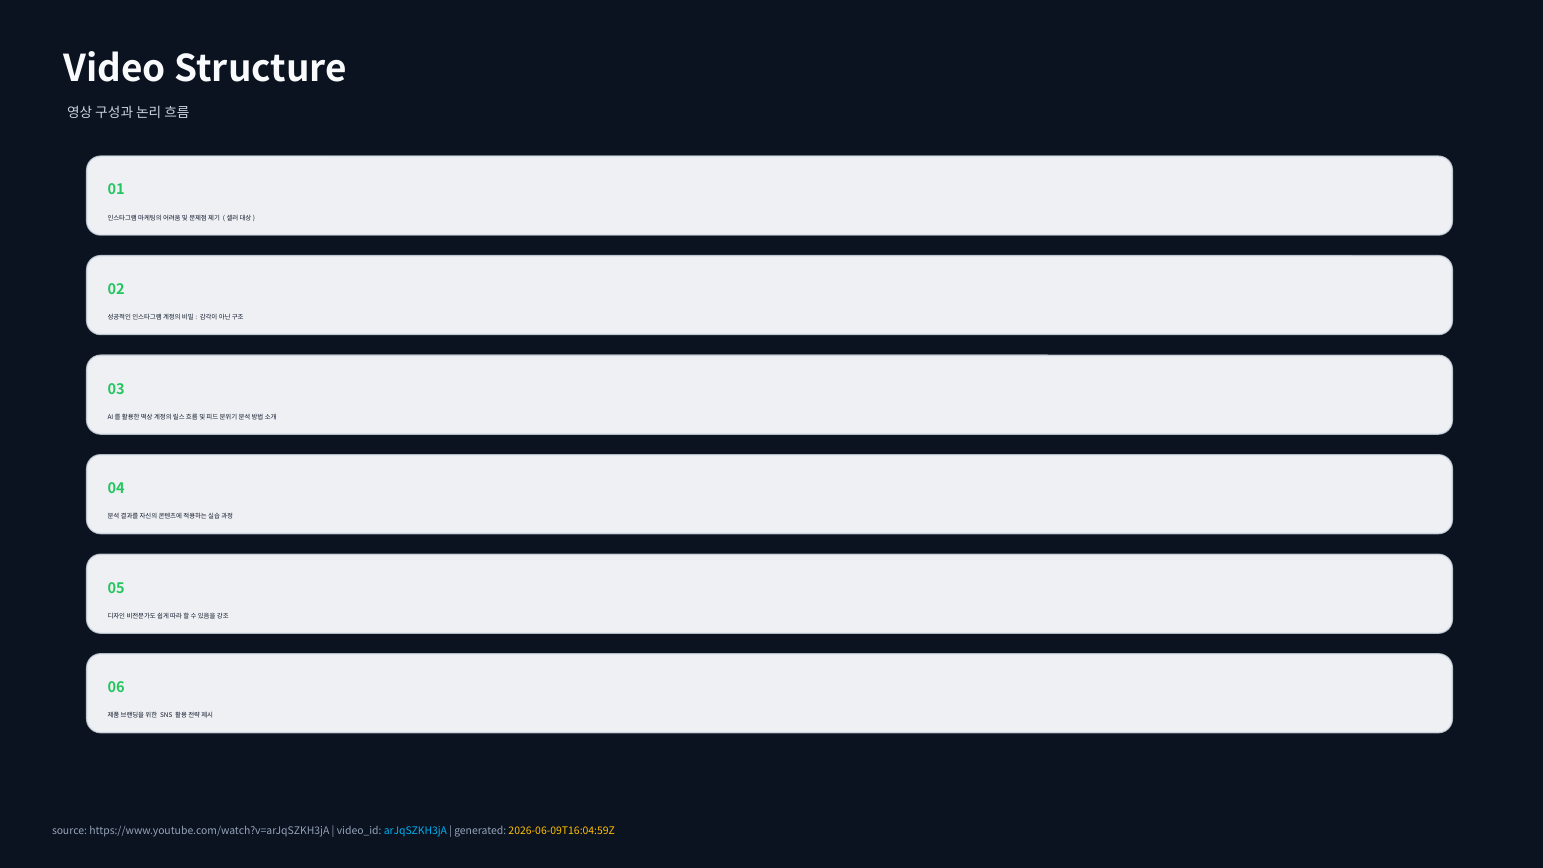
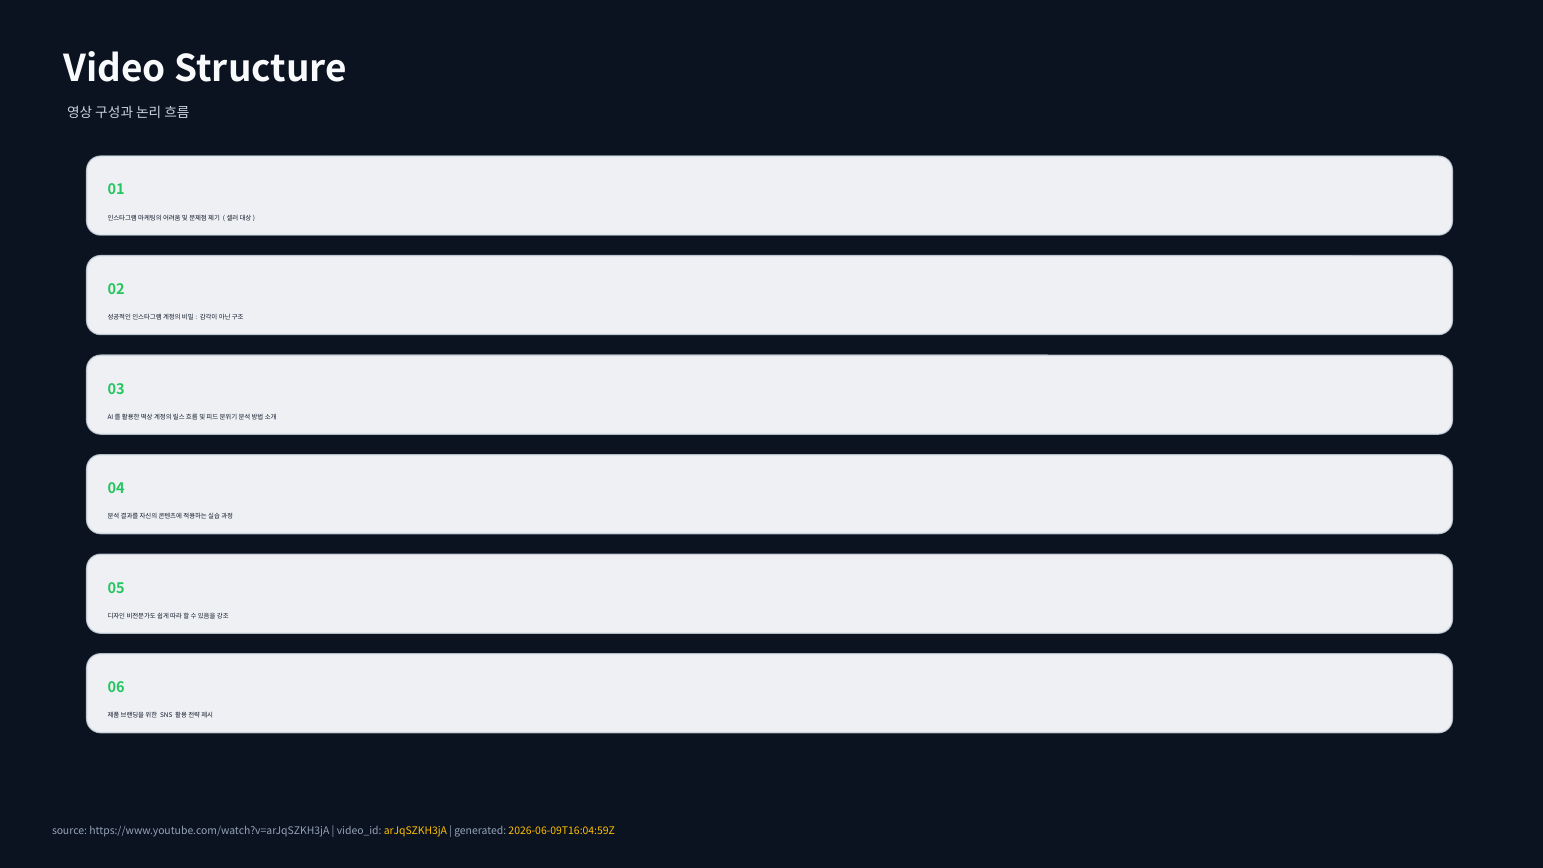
arJqSZKH3jA colour: light blue -> yellow
